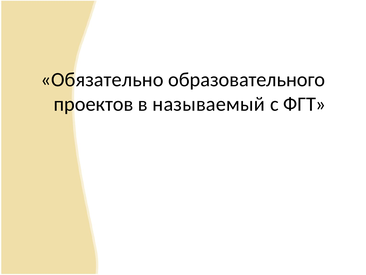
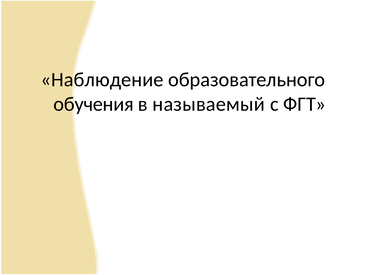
Обязательно: Обязательно -> Наблюдение
проектов: проектов -> обучения
